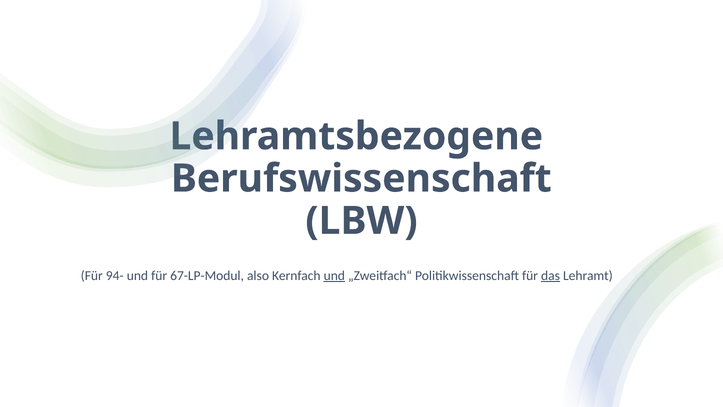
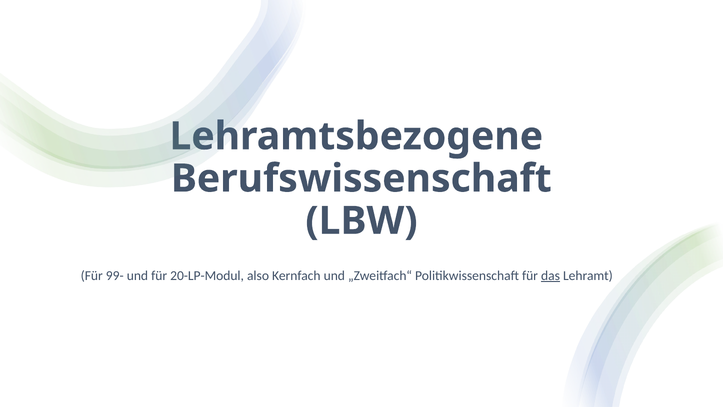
94-: 94- -> 99-
67-LP-Modul: 67-LP-Modul -> 20-LP-Modul
und at (334, 275) underline: present -> none
